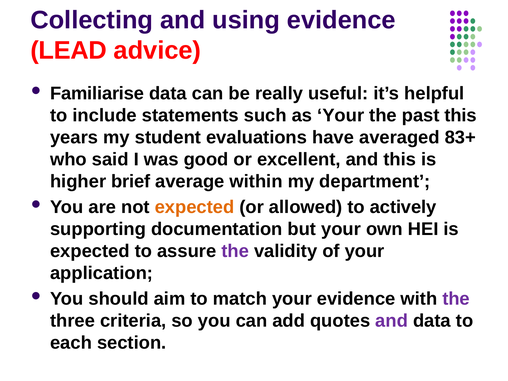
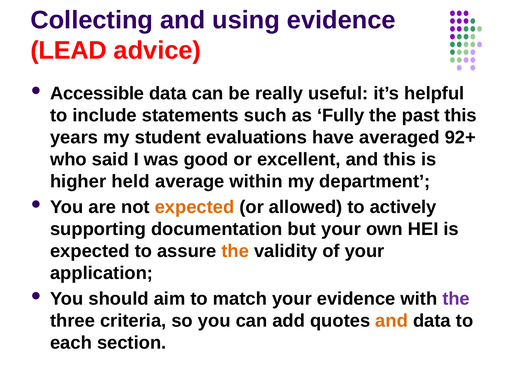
Familiarise: Familiarise -> Accessible
as Your: Your -> Fully
83+: 83+ -> 92+
brief: brief -> held
the at (235, 251) colour: purple -> orange
and at (392, 321) colour: purple -> orange
